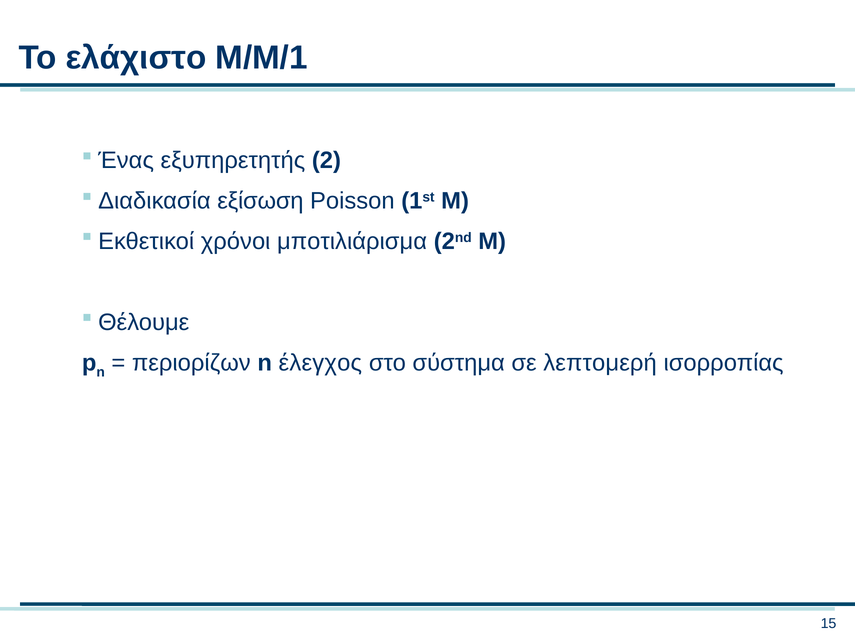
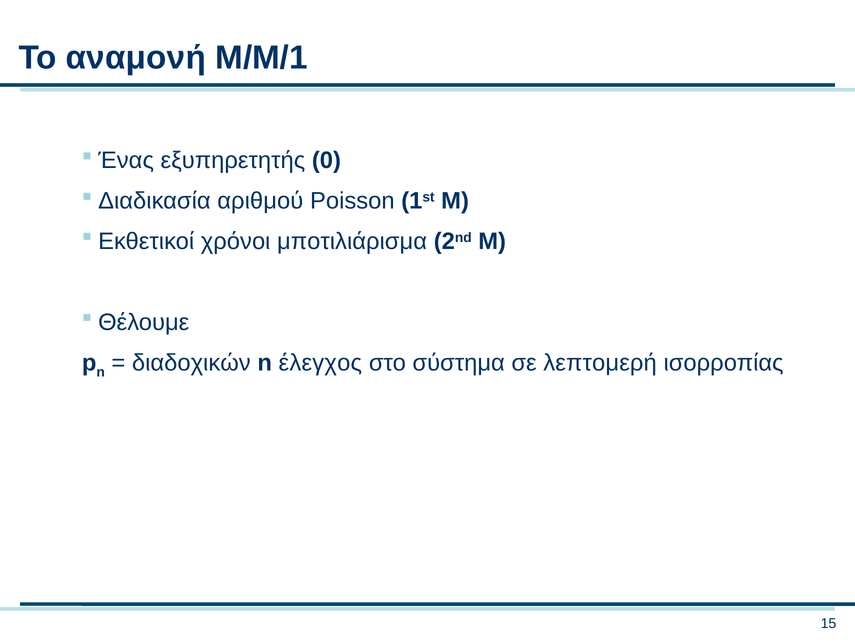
ελάχιστο: ελάχιστο -> αναμονή
2: 2 -> 0
εξίσωση: εξίσωση -> αριθμού
περιορίζων: περιορίζων -> διαδοχικών
